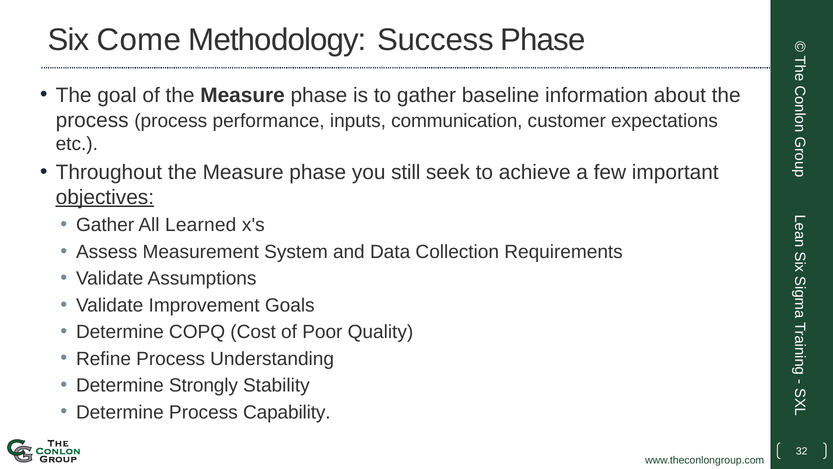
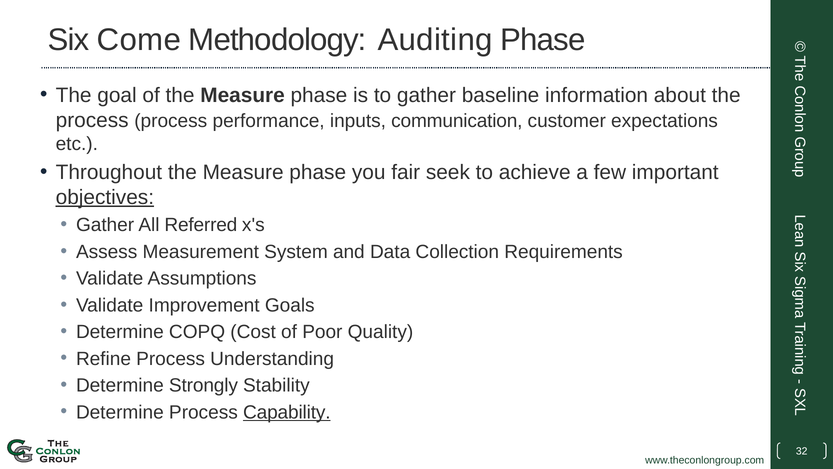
Success: Success -> Auditing
still: still -> fair
Learned: Learned -> Referred
Capability underline: none -> present
